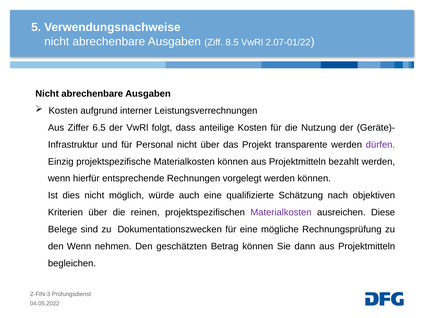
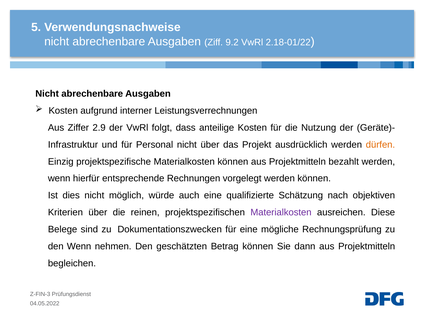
8.5: 8.5 -> 9.2
2.07-01/22: 2.07-01/22 -> 2.18-01/22
6.5: 6.5 -> 2.9
transparente: transparente -> ausdrücklich
dürfen colour: purple -> orange
